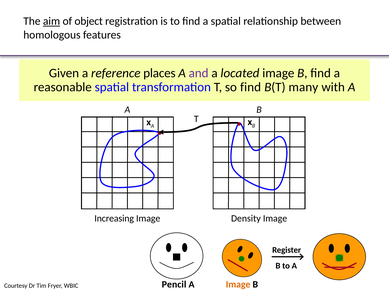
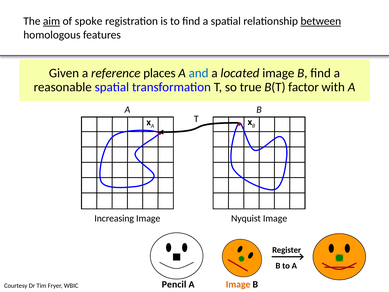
object: object -> spoke
between underline: none -> present
and colour: purple -> blue
so find: find -> true
many: many -> factor
Density: Density -> Nyquist
